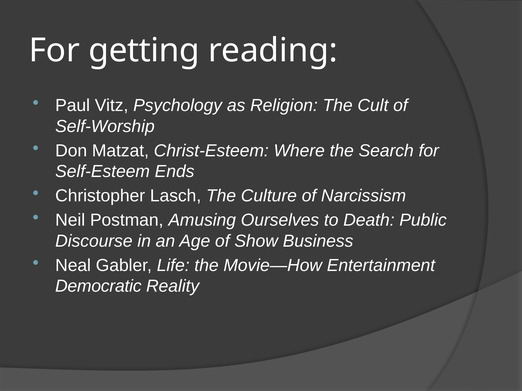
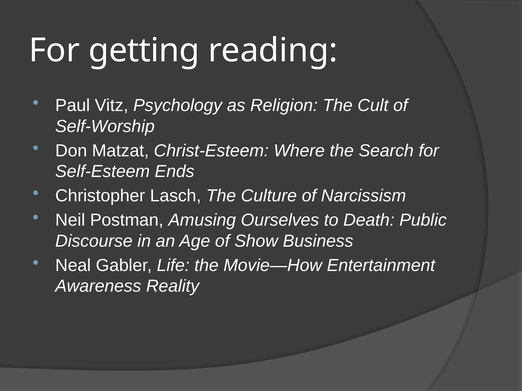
Democratic: Democratic -> Awareness
